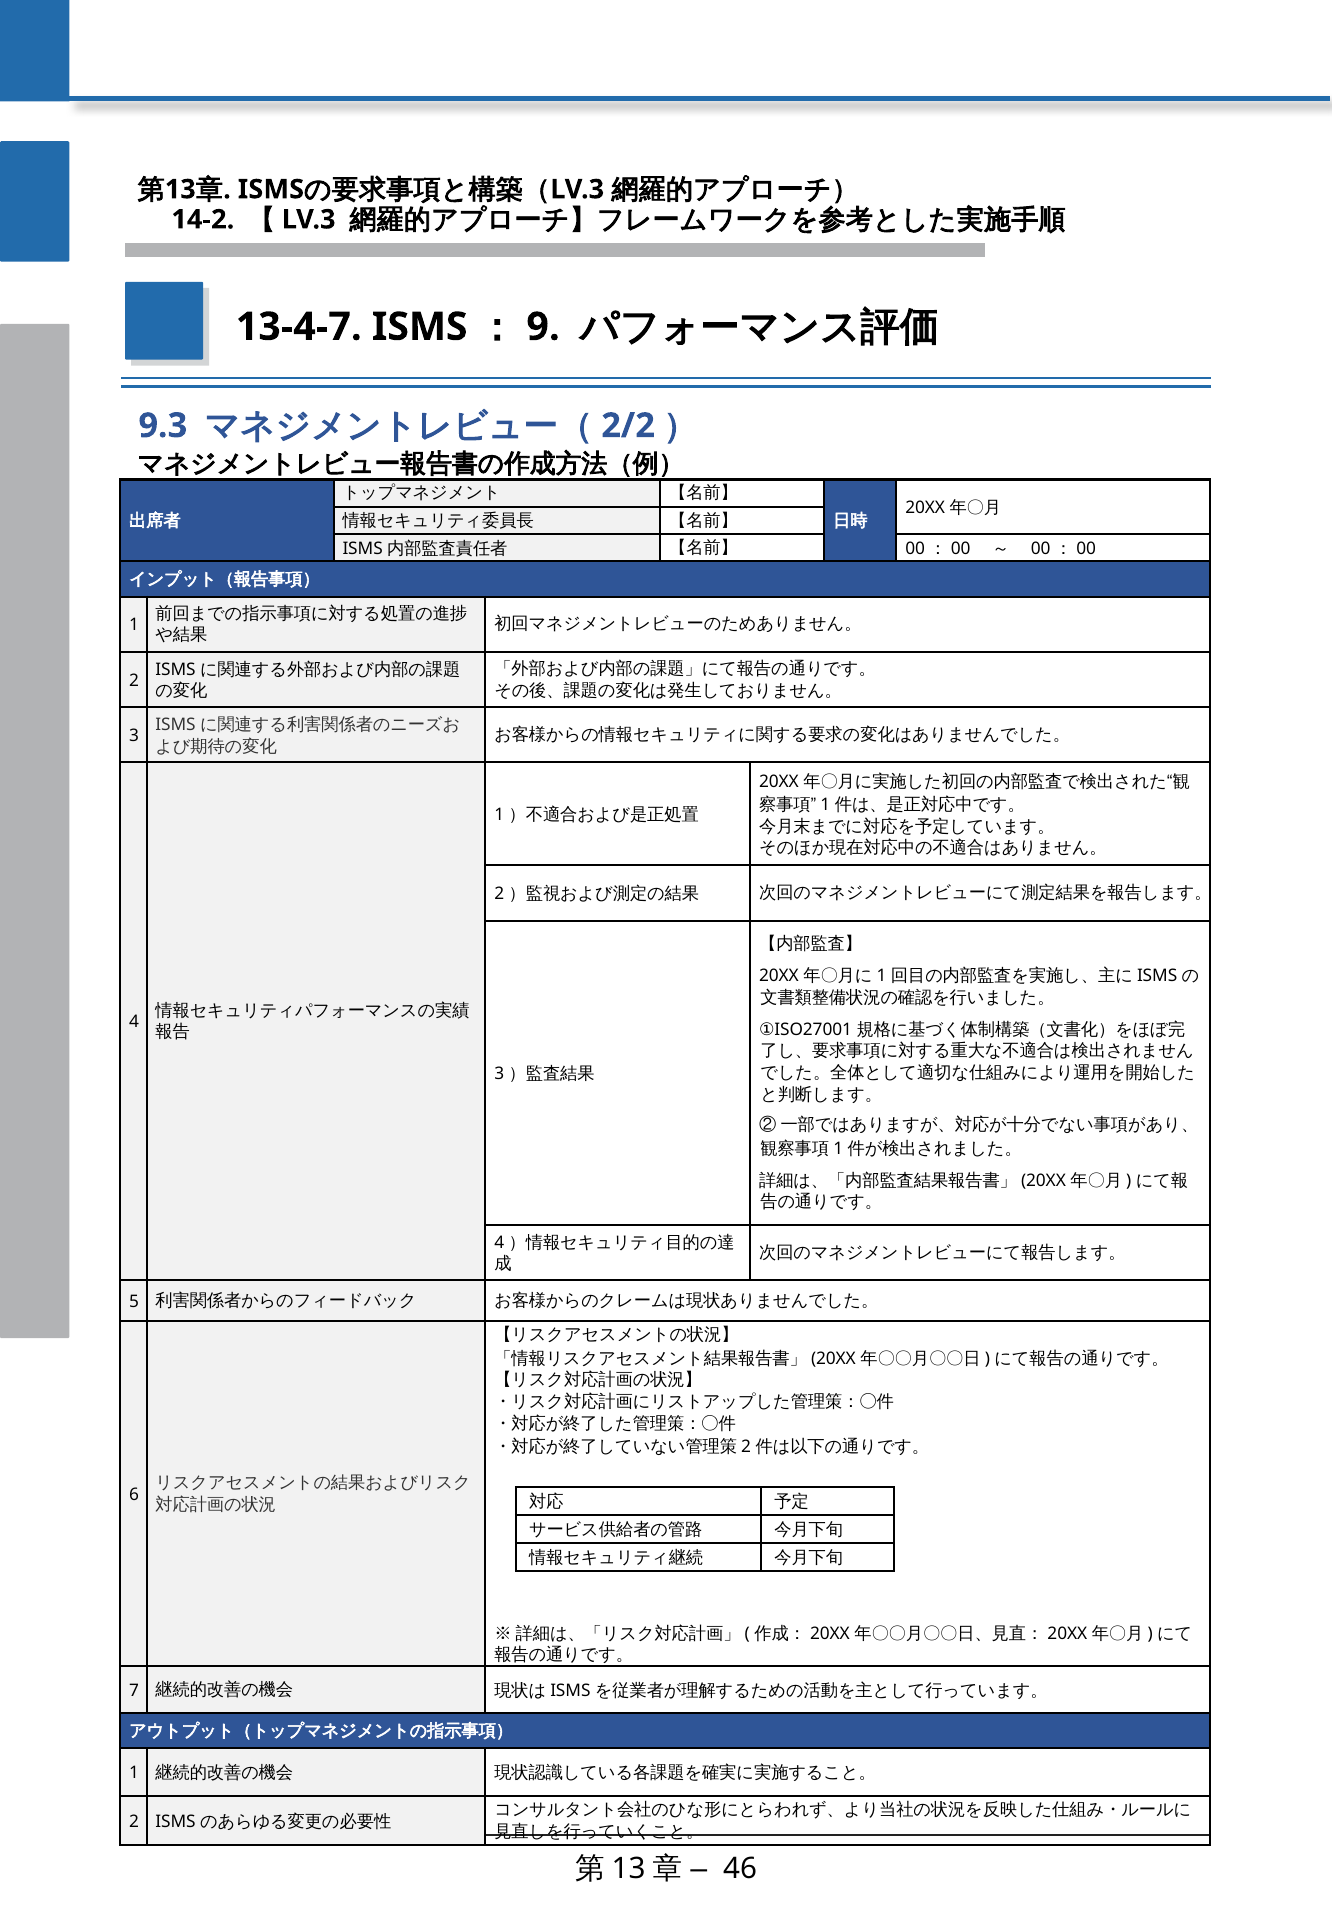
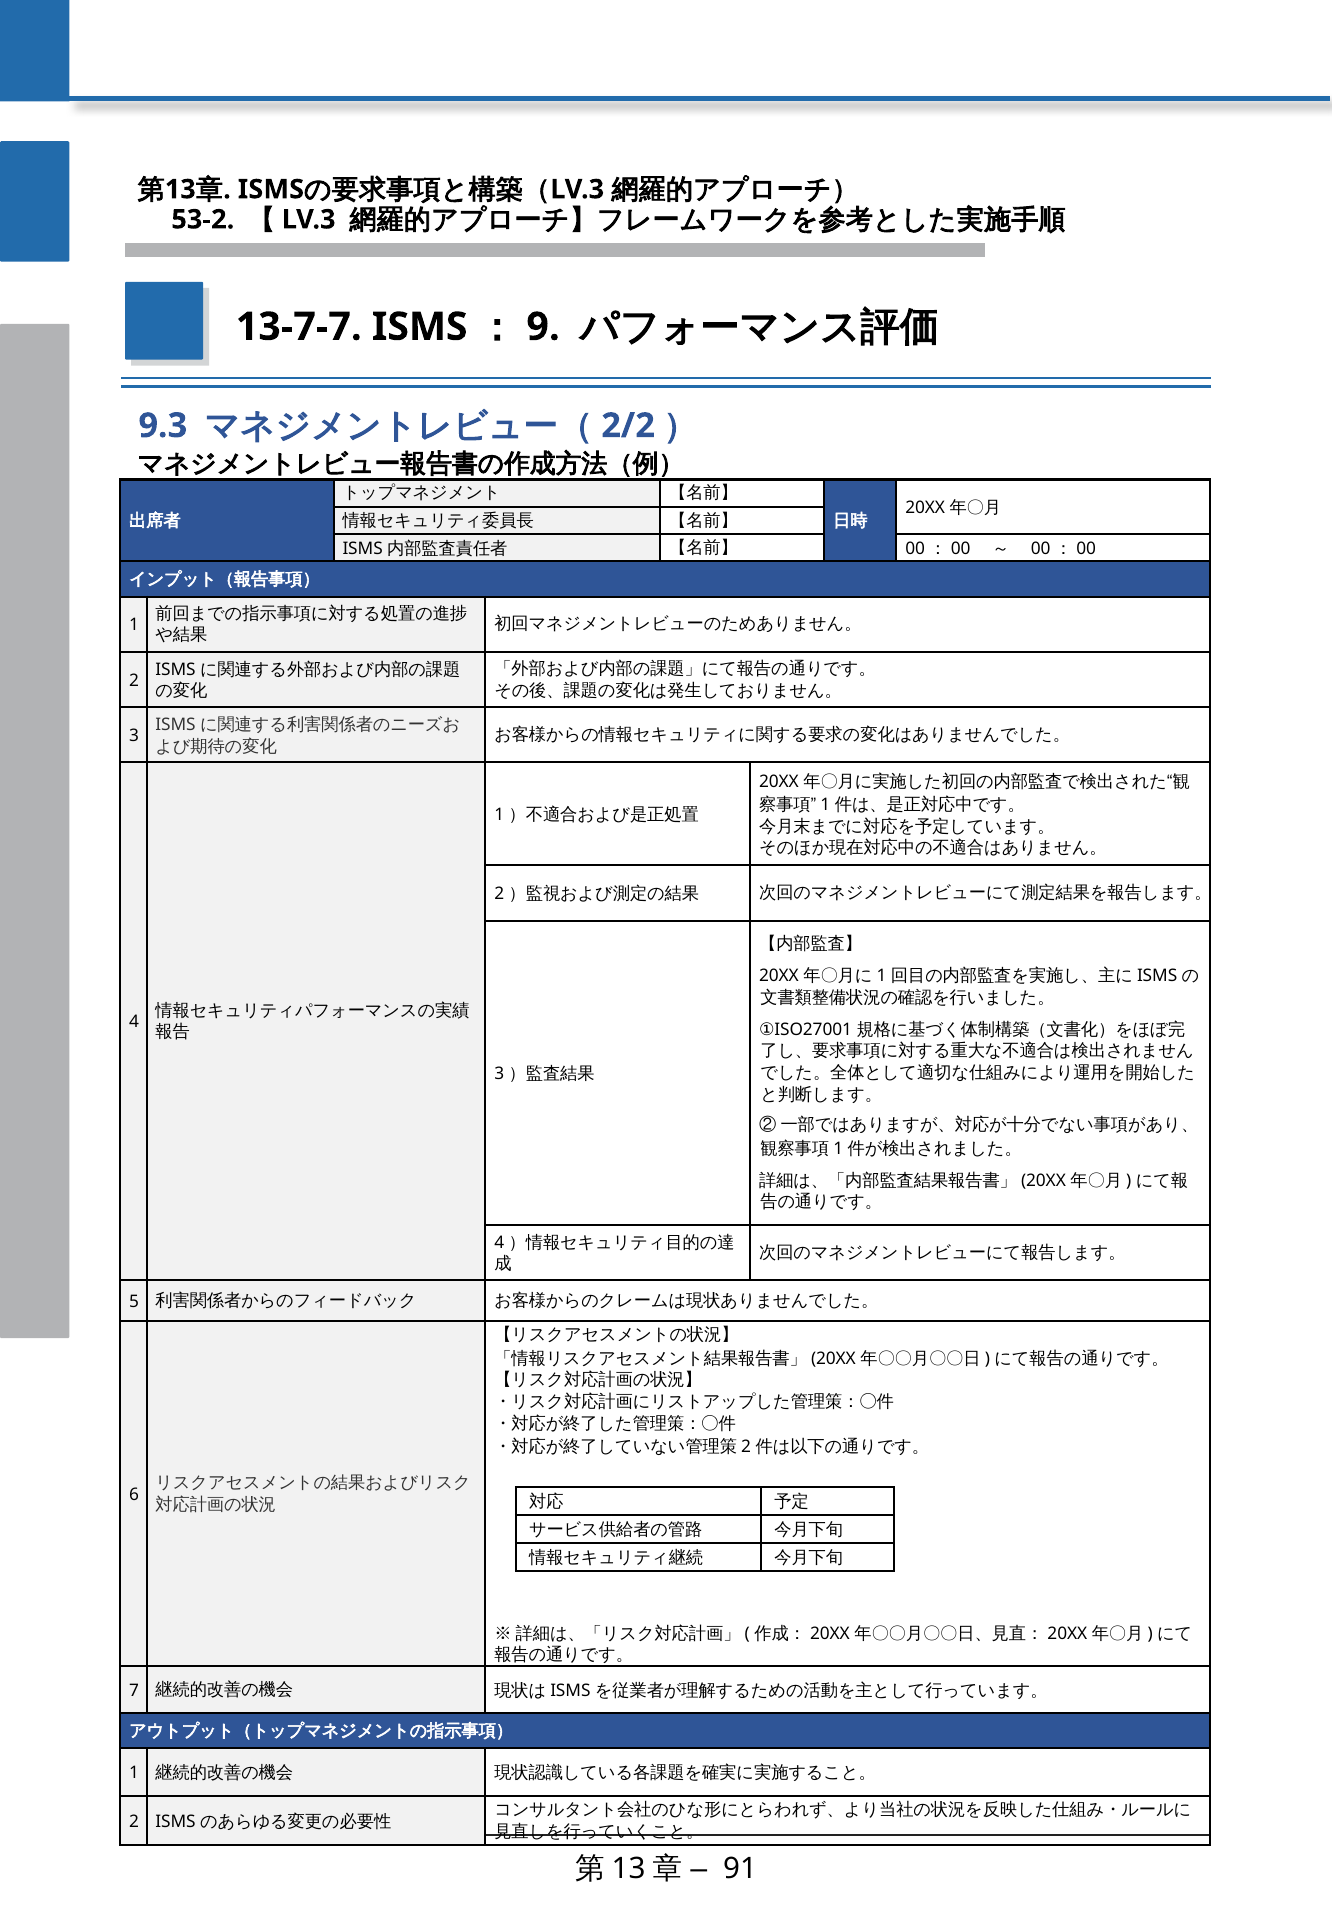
14-2: 14-2 -> 53-2
13-4-7: 13-4-7 -> 13-7-7
46: 46 -> 91
